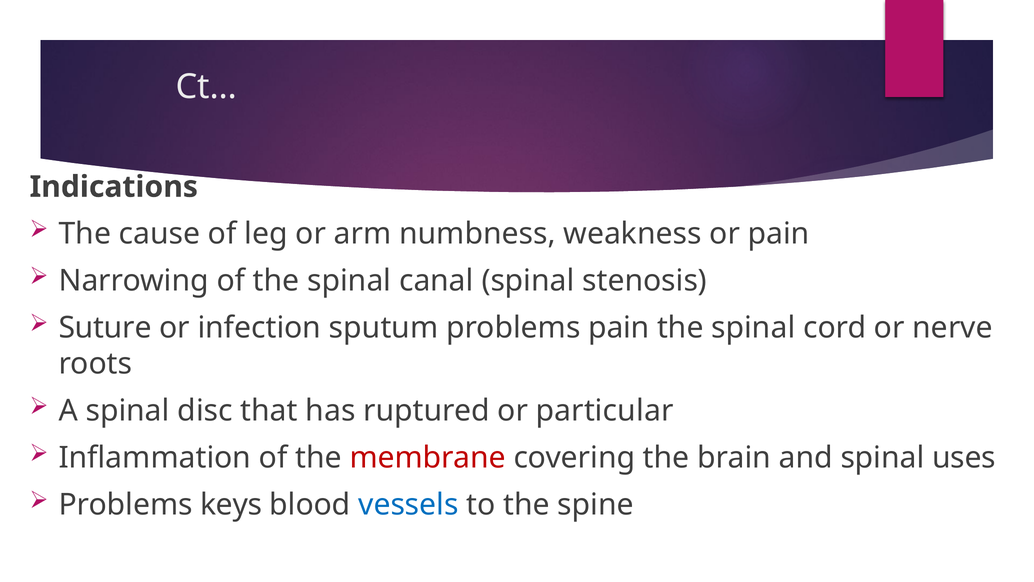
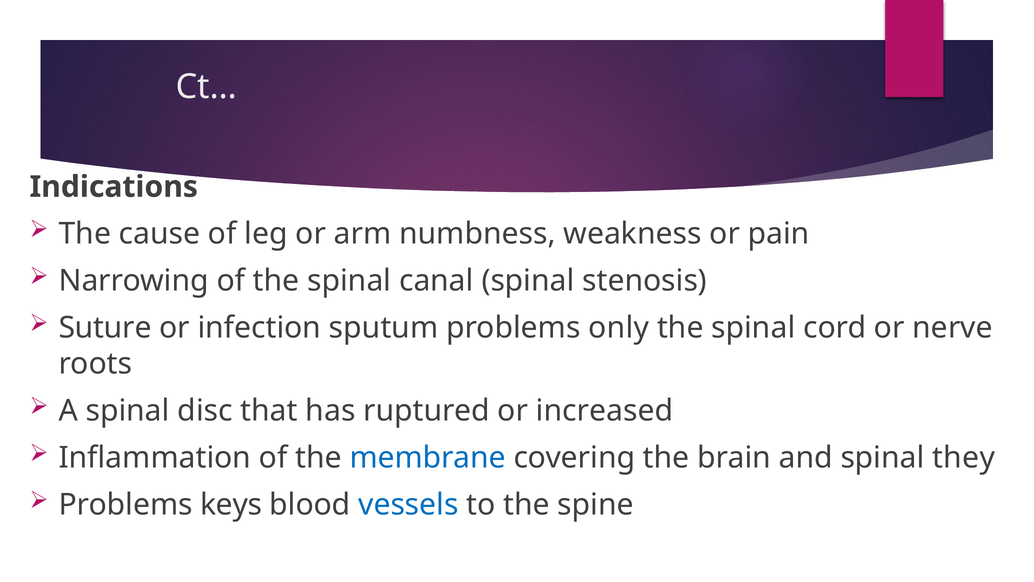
problems pain: pain -> only
particular: particular -> increased
membrane colour: red -> blue
uses: uses -> they
